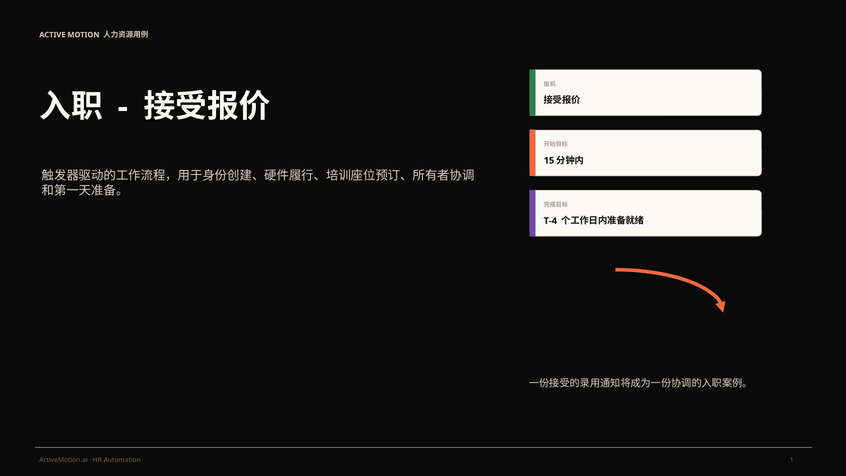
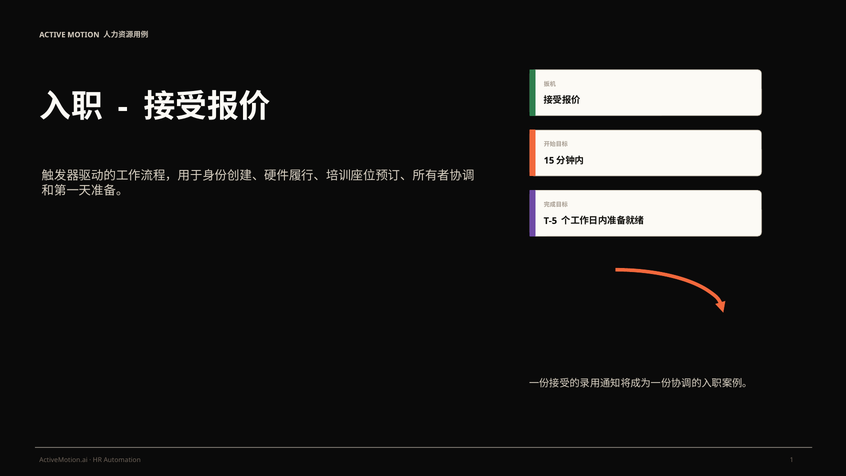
T-4: T-4 -> T-5
